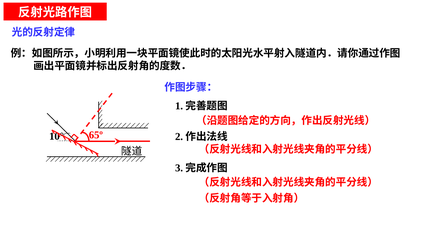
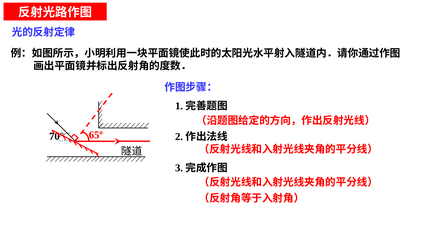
10°: 10° -> 70°
